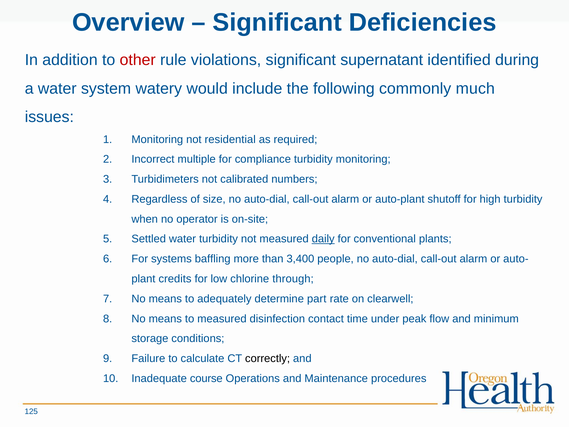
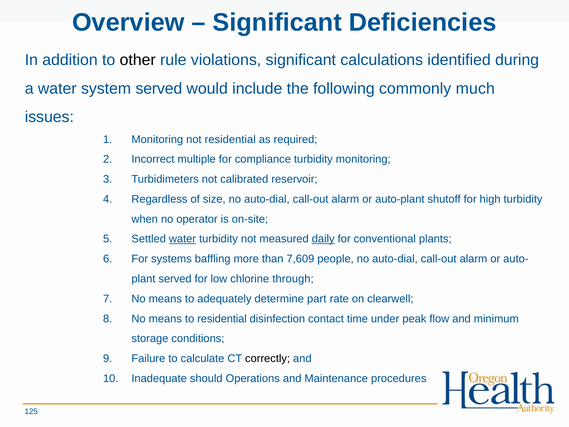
other colour: red -> black
supernatant: supernatant -> calculations
system watery: watery -> served
numbers: numbers -> reservoir
water at (182, 239) underline: none -> present
3,400: 3,400 -> 7,609
credits at (175, 279): credits -> served
to measured: measured -> residential
course: course -> should
